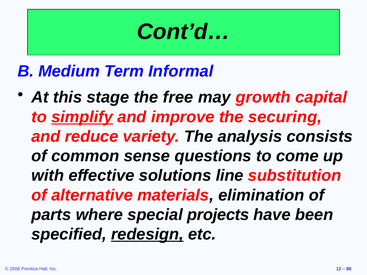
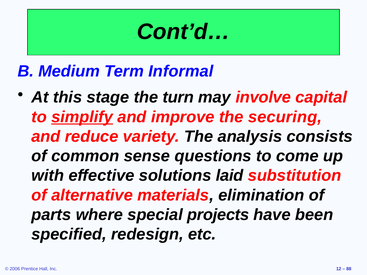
free: free -> turn
growth: growth -> involve
line: line -> laid
redesign underline: present -> none
